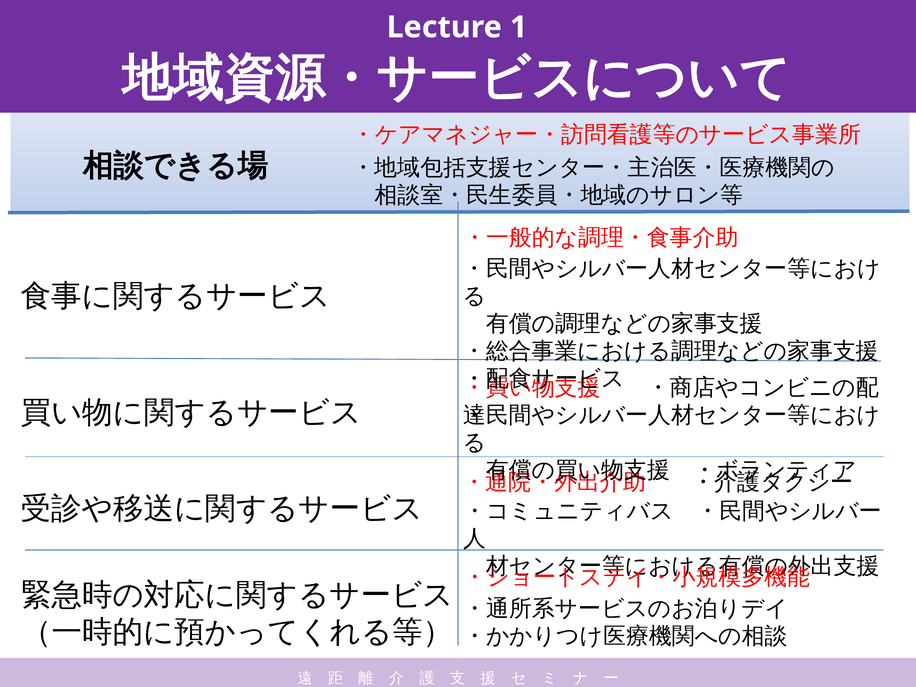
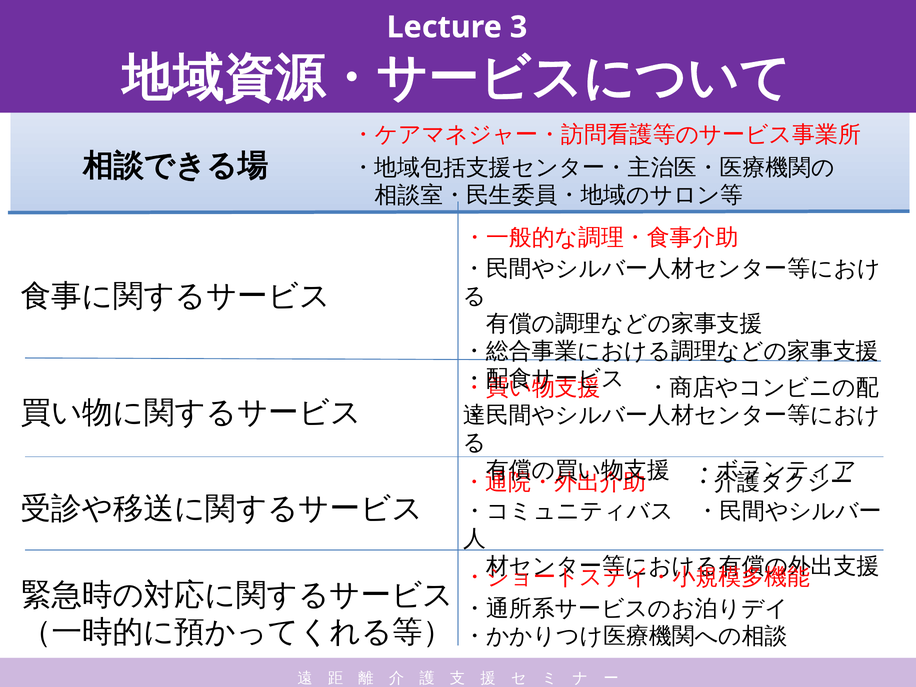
1: 1 -> 3
